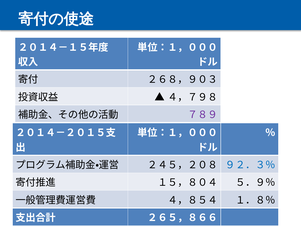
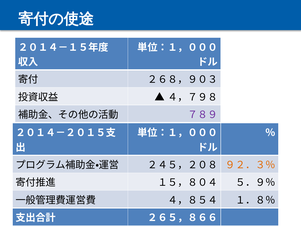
９２．３％ colour: blue -> orange
